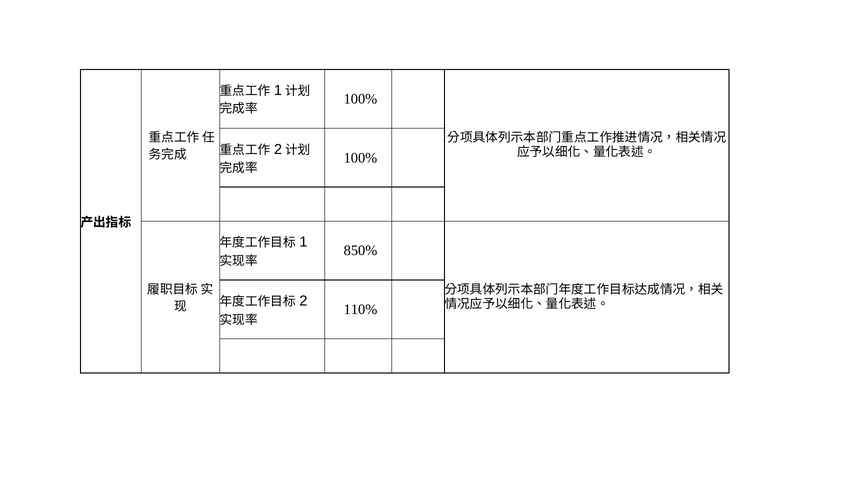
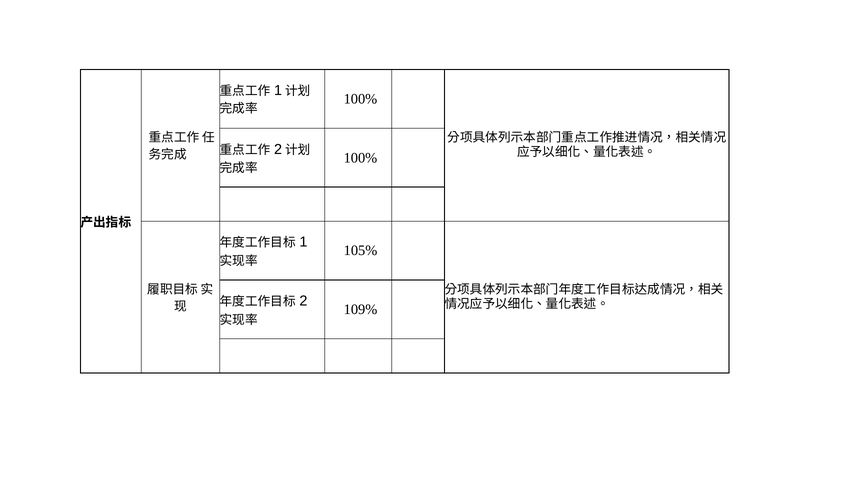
850%: 850% -> 105%
110%: 110% -> 109%
